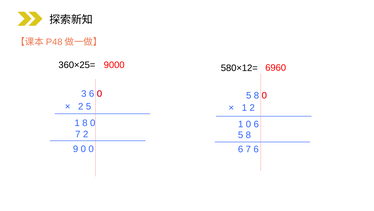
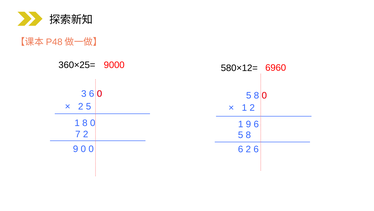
1 0: 0 -> 9
6 7: 7 -> 2
